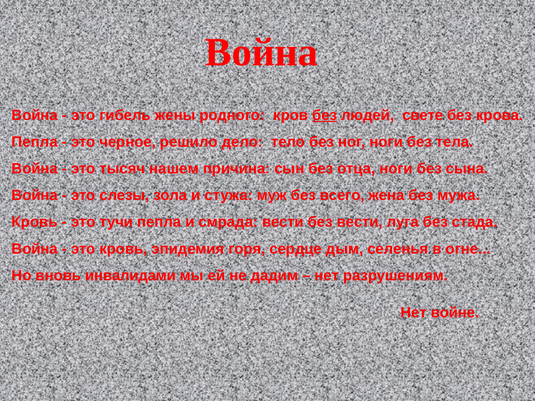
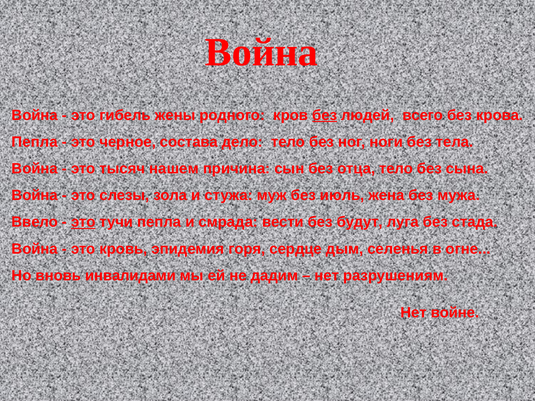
свете: свете -> всего
решило: решило -> состава
отца ноги: ноги -> тело
всего: всего -> июль
Кровь at (35, 222): Кровь -> Ввело
это at (83, 222) underline: none -> present
без вести: вести -> будут
